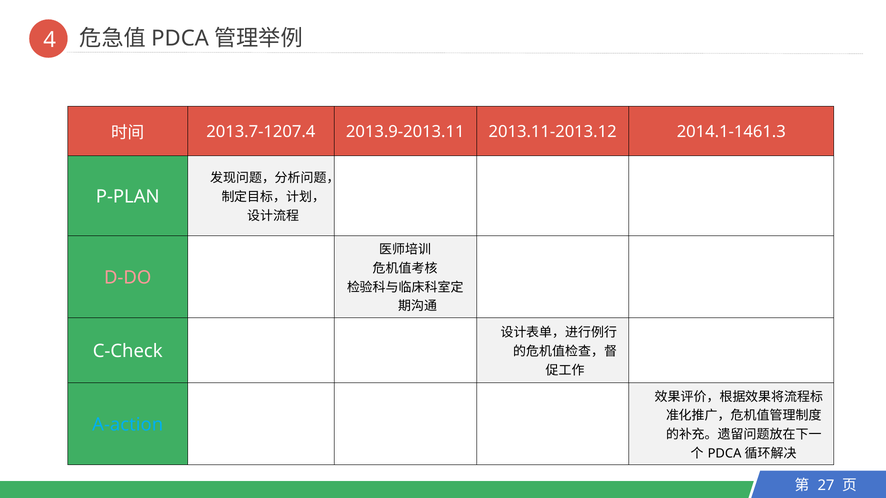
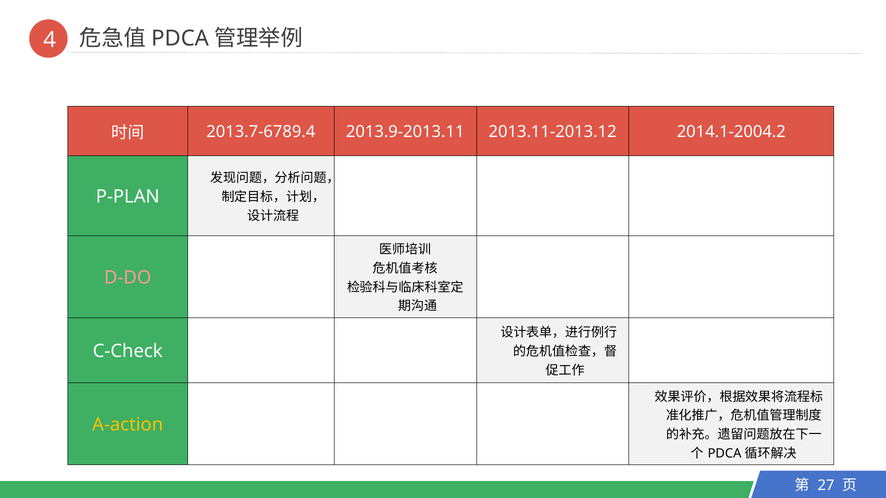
2013.7-1207.4: 2013.7-1207.4 -> 2013.7-6789.4
2014.1-1461.3: 2014.1-1461.3 -> 2014.1-2004.2
A-action colour: light blue -> yellow
